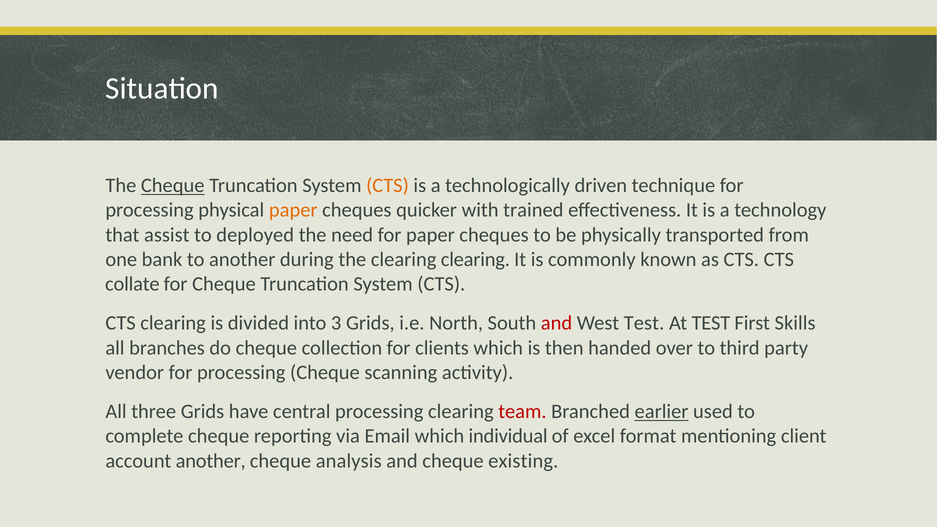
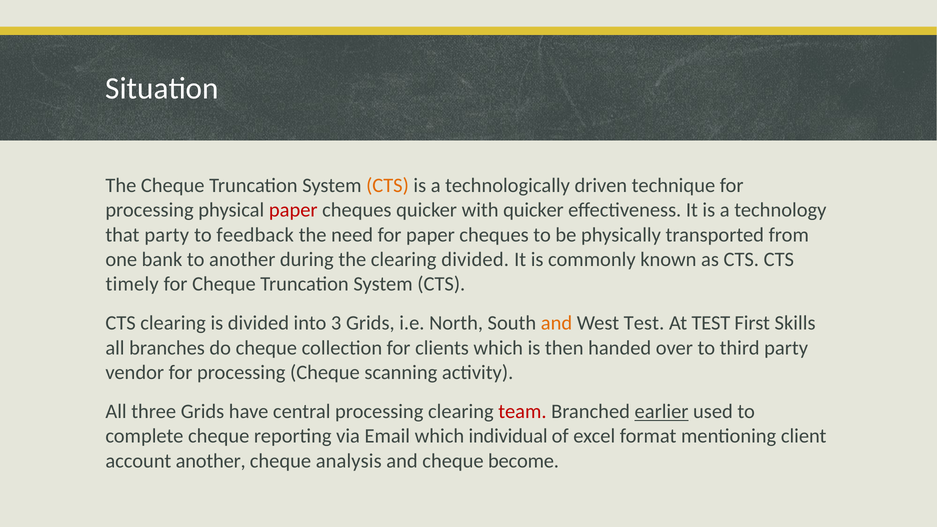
Cheque at (173, 186) underline: present -> none
paper at (293, 210) colour: orange -> red
with trained: trained -> quicker
that assist: assist -> party
deployed: deployed -> feedback
clearing clearing: clearing -> divided
collate: collate -> timely
and at (557, 323) colour: red -> orange
existing: existing -> become
